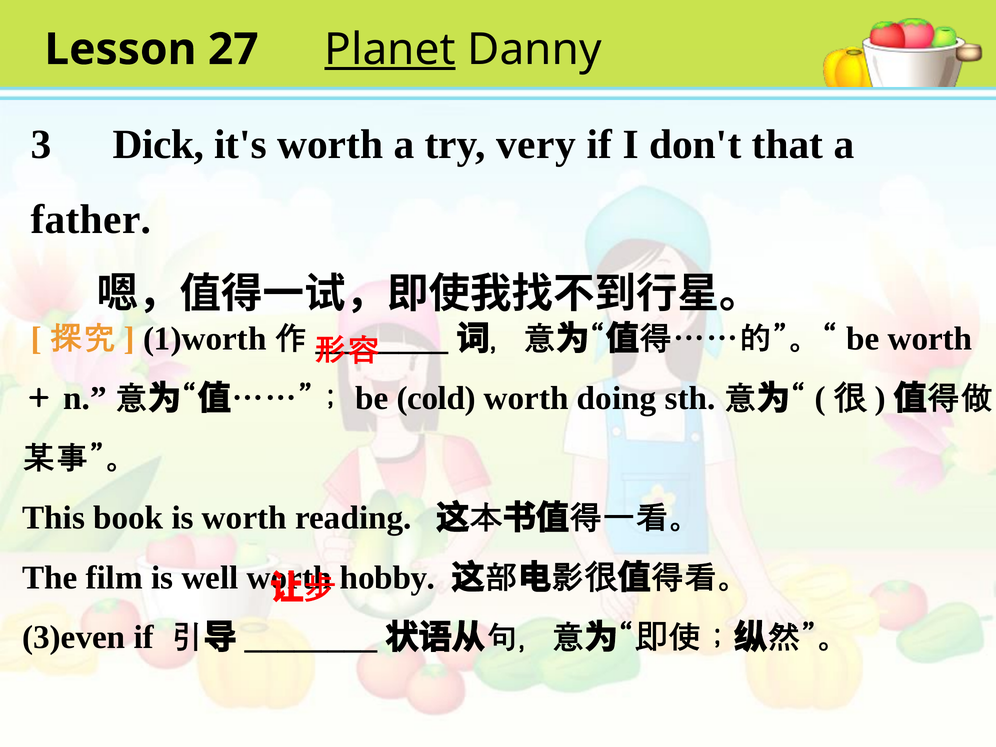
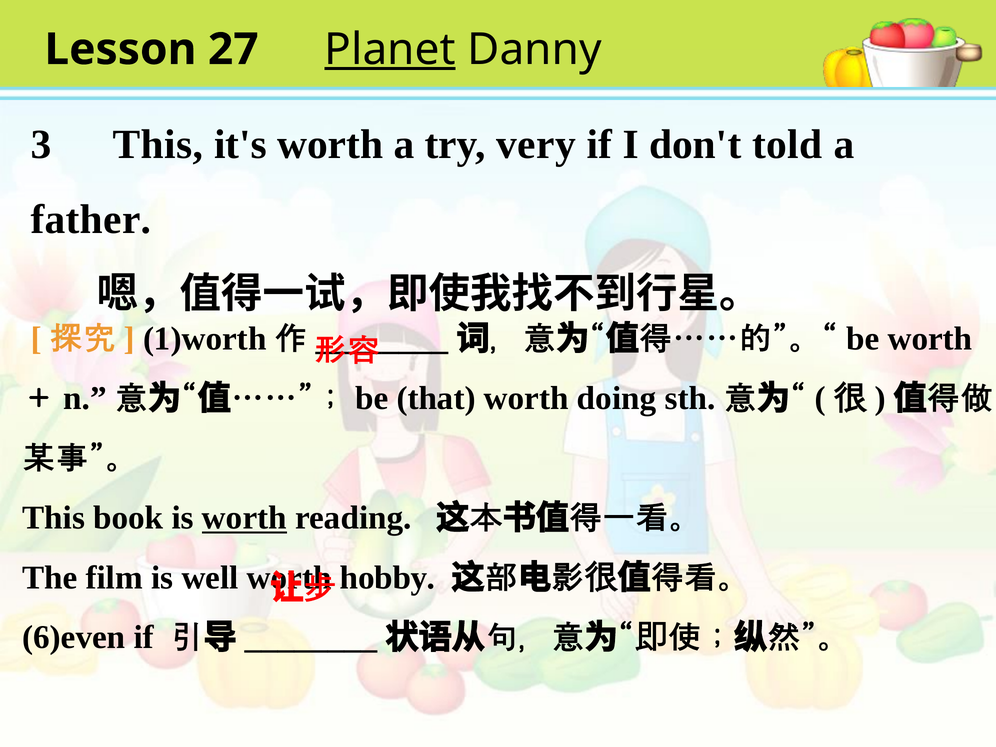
3 Dick: Dick -> This
that: that -> told
cold: cold -> that
worth at (244, 518) underline: none -> present
3)even: 3)even -> 6)even
